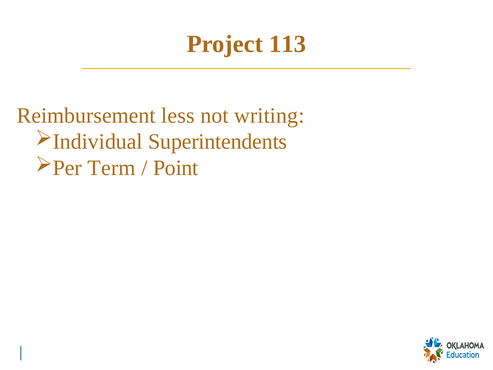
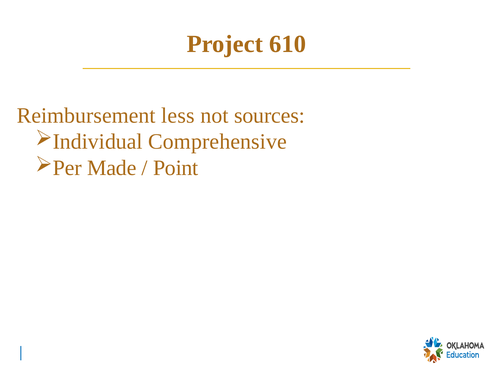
113: 113 -> 610
writing: writing -> sources
Superintendents: Superintendents -> Comprehensive
Term: Term -> Made
